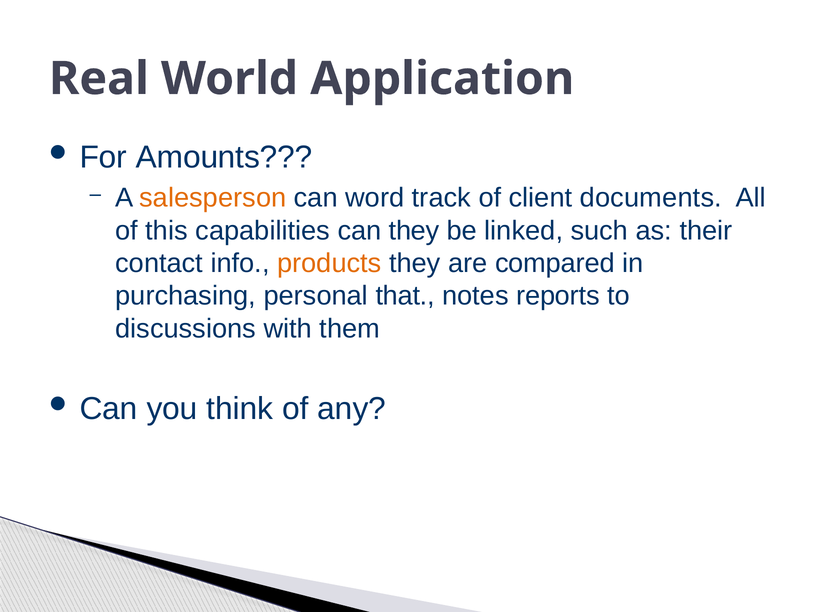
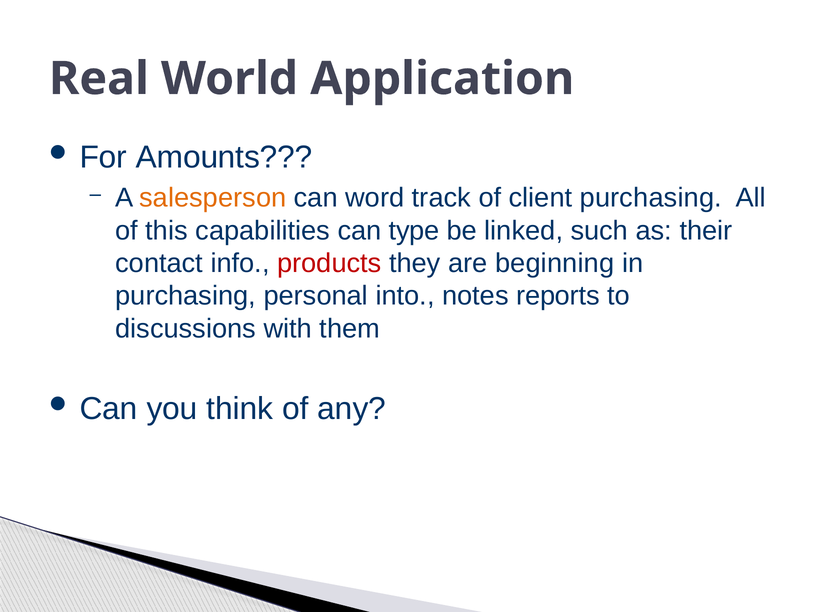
client documents: documents -> purchasing
can they: they -> type
products colour: orange -> red
compared: compared -> beginning
that: that -> into
